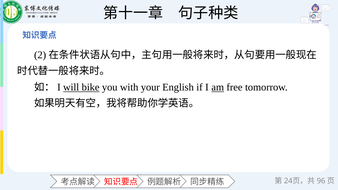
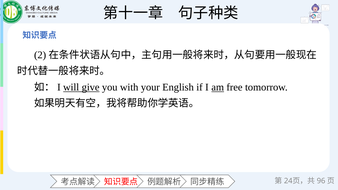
bike: bike -> give
